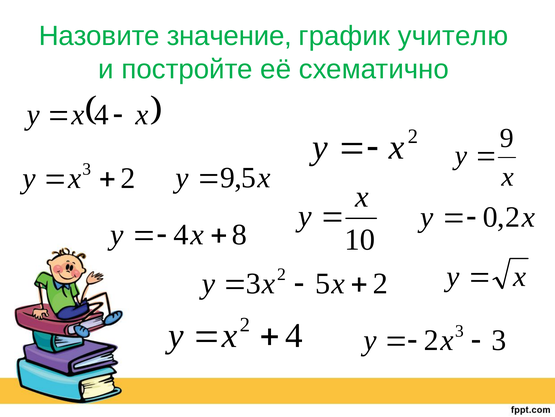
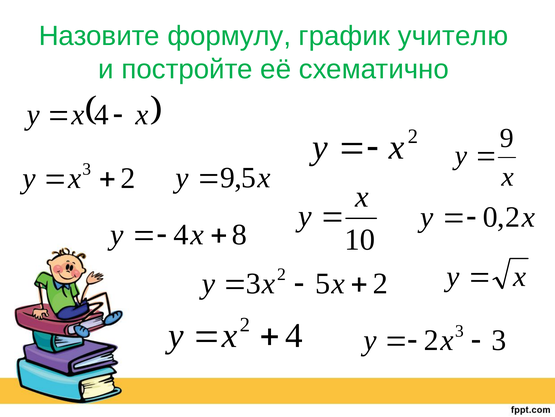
значение: значение -> формулу
